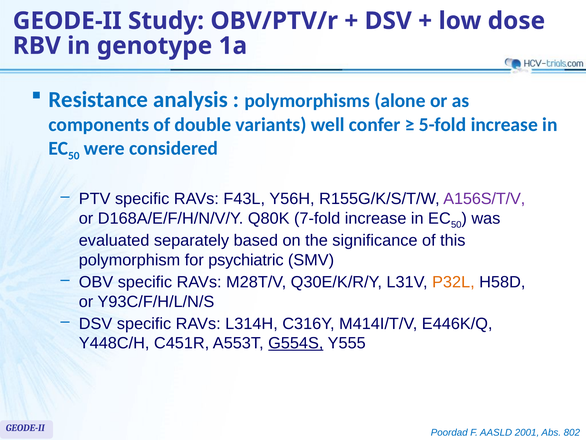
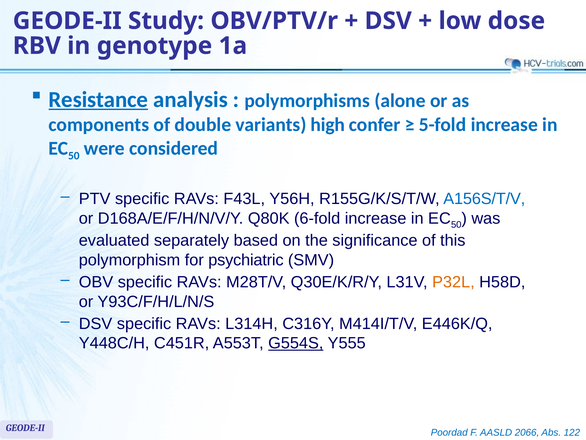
Resistance underline: none -> present
well: well -> high
A156S/T/V colour: purple -> blue
7-fold: 7-fold -> 6-fold
2001: 2001 -> 2066
802: 802 -> 122
